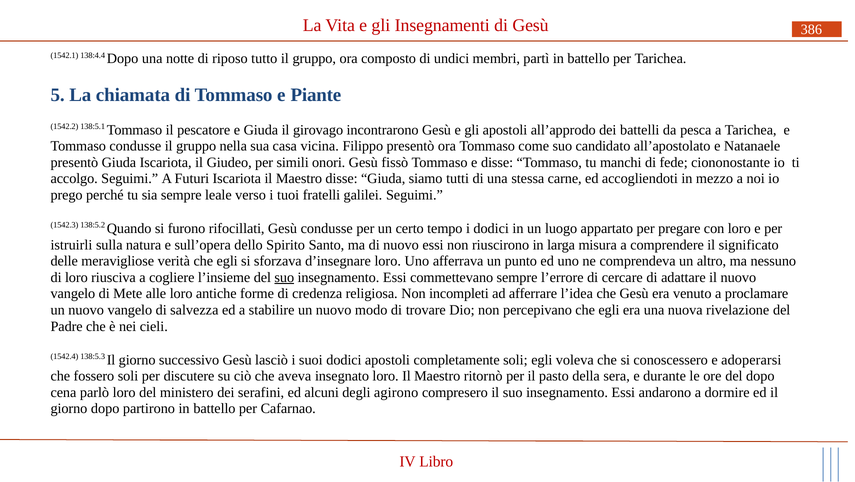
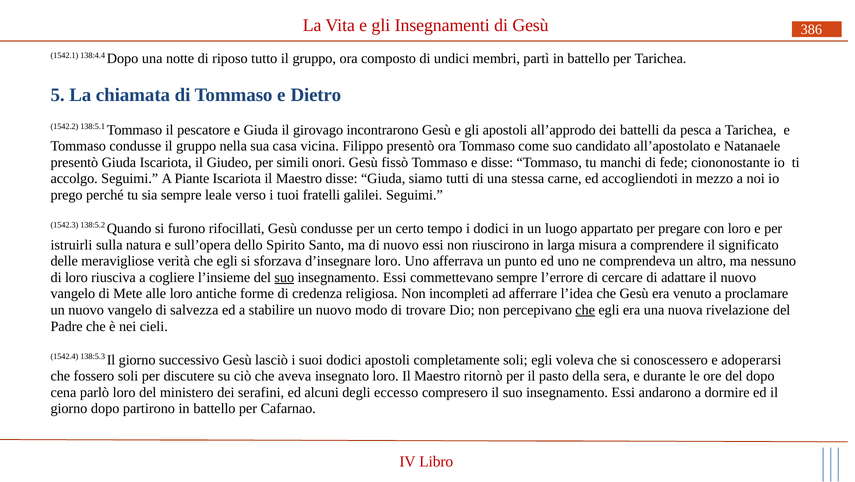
Piante: Piante -> Dietro
Futuri: Futuri -> Piante
che at (585, 310) underline: none -> present
agirono: agirono -> eccesso
